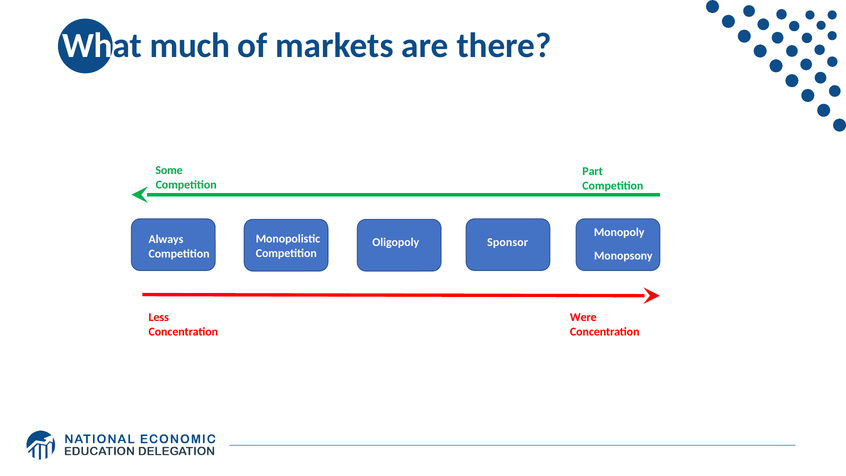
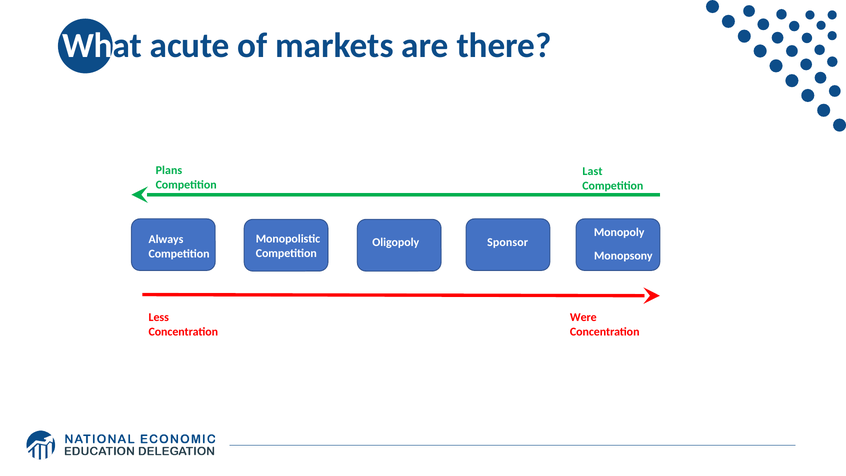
much: much -> acute
Some: Some -> Plans
Part: Part -> Last
